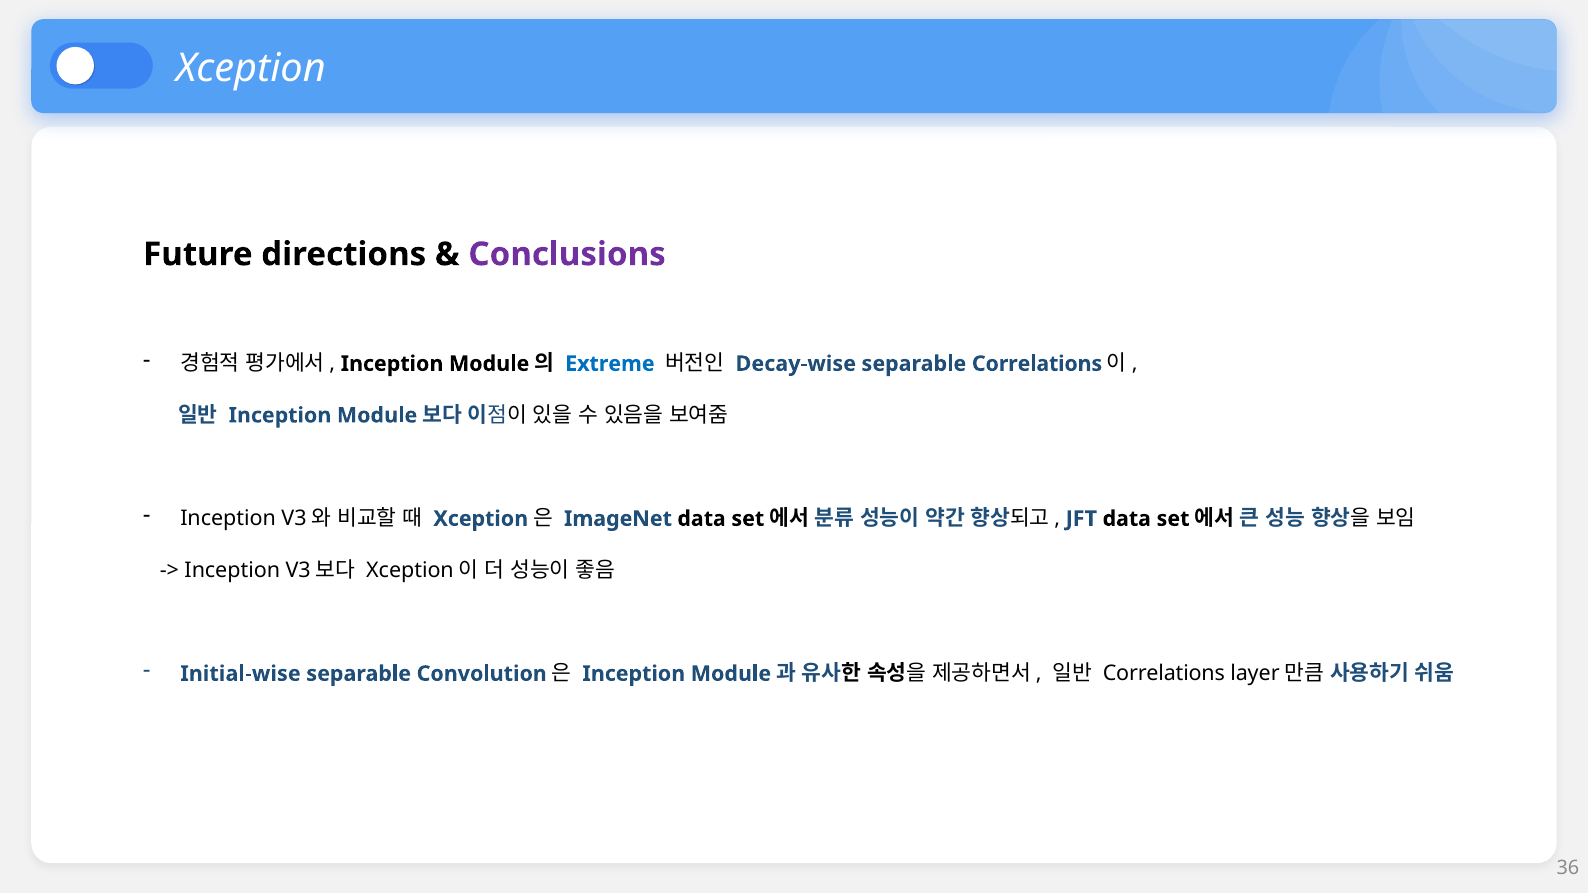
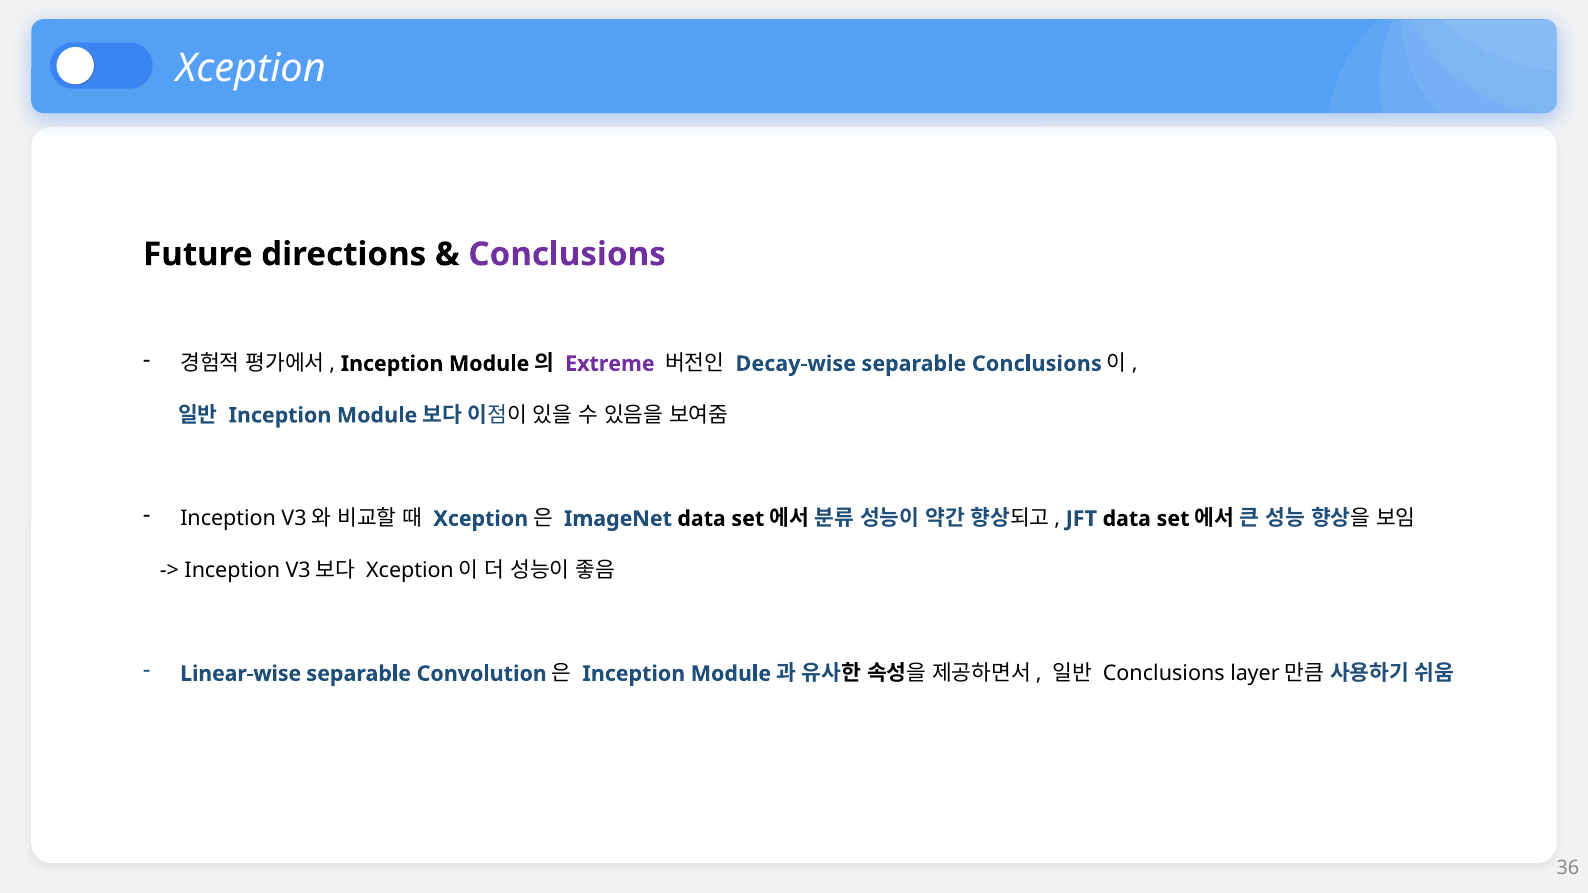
Extreme colour: blue -> purple
separable Correlations: Correlations -> Conclusions
Initial-wise: Initial-wise -> Linear-wise
Correlations at (1164, 674): Correlations -> Conclusions
